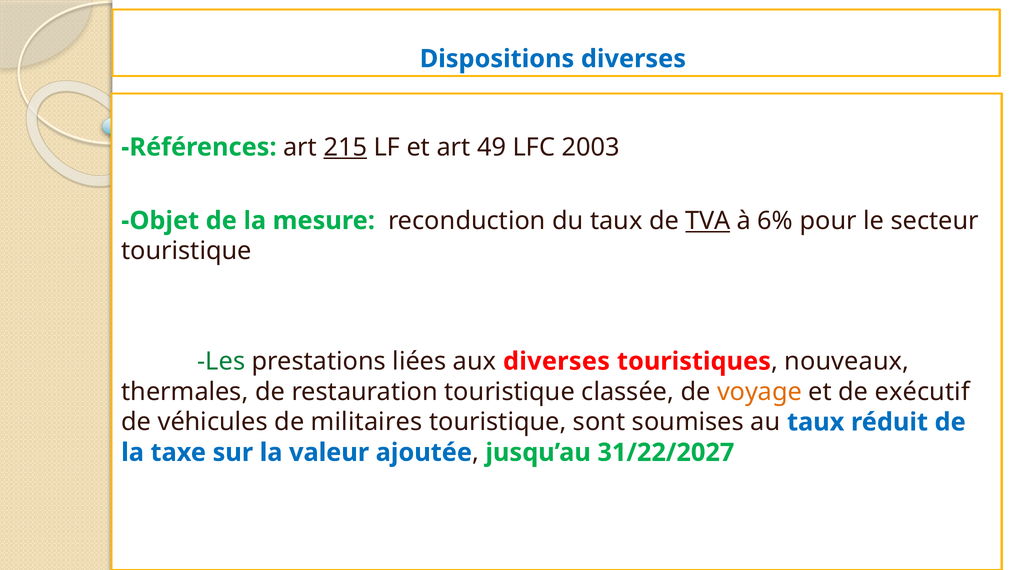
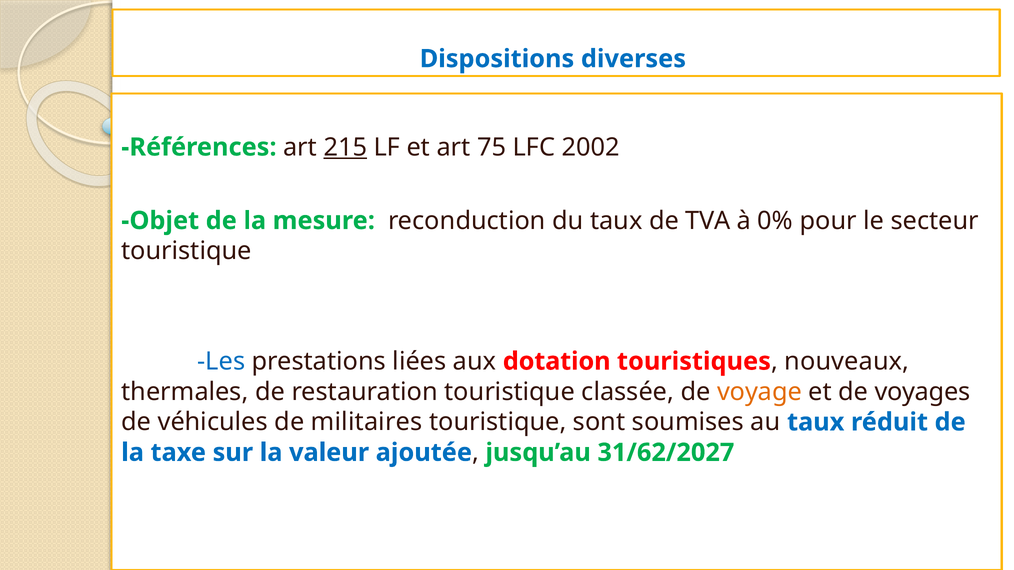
49: 49 -> 75
2003: 2003 -> 2002
TVA underline: present -> none
6%: 6% -> 0%
Les colour: green -> blue
aux diverses: diverses -> dotation
exécutif: exécutif -> voyages
31/22/2027: 31/22/2027 -> 31/62/2027
